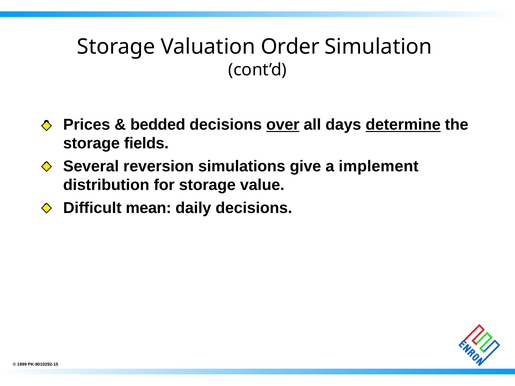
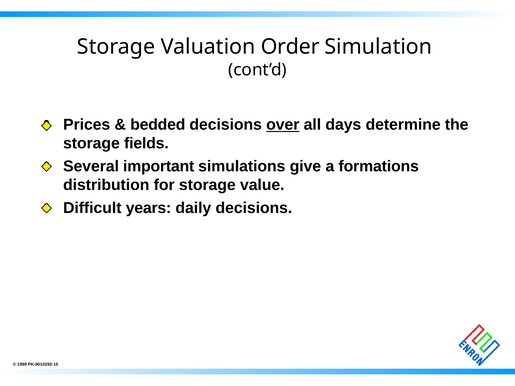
determine underline: present -> none
reversion: reversion -> important
implement: implement -> formations
mean: mean -> years
